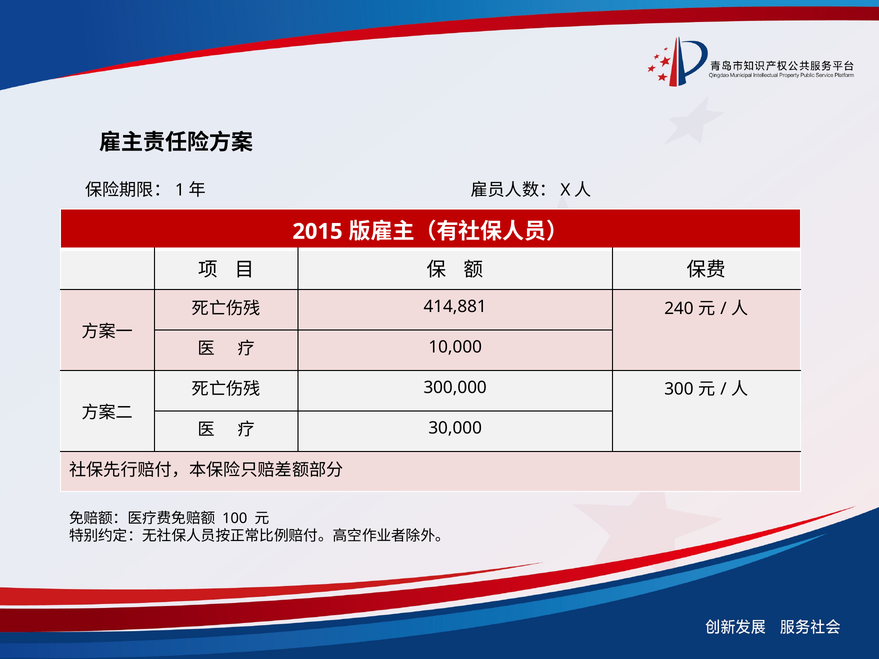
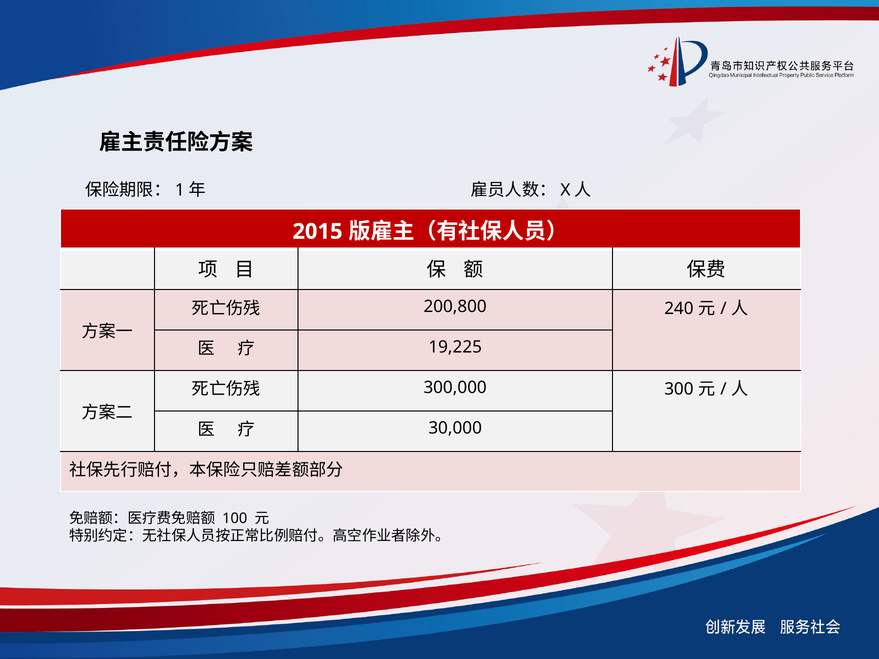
414,881: 414,881 -> 200,800
10,000: 10,000 -> 19,225
